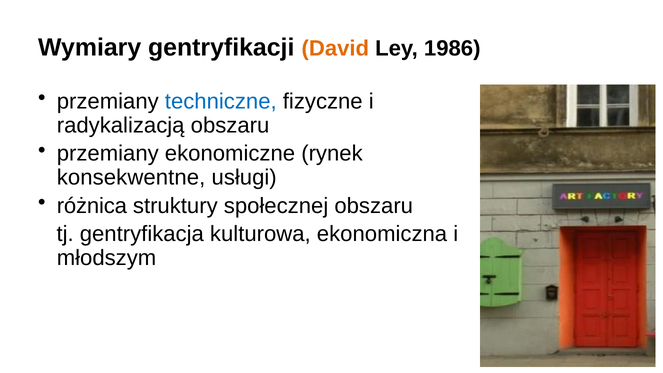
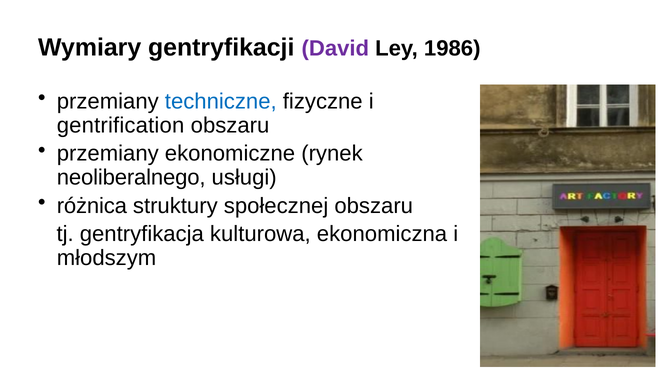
David colour: orange -> purple
radykalizacją: radykalizacją -> gentrification
konsekwentne: konsekwentne -> neoliberalnego
